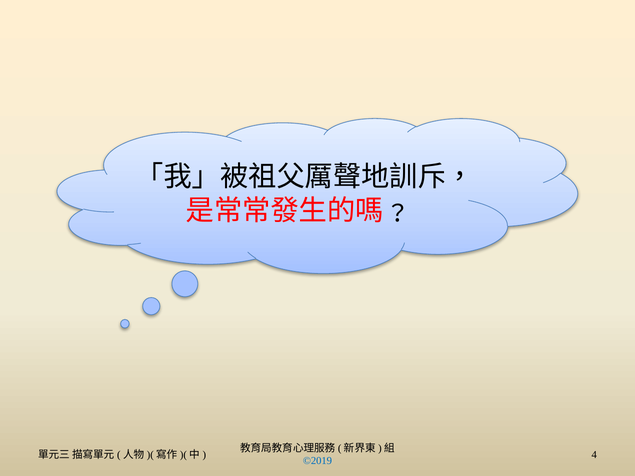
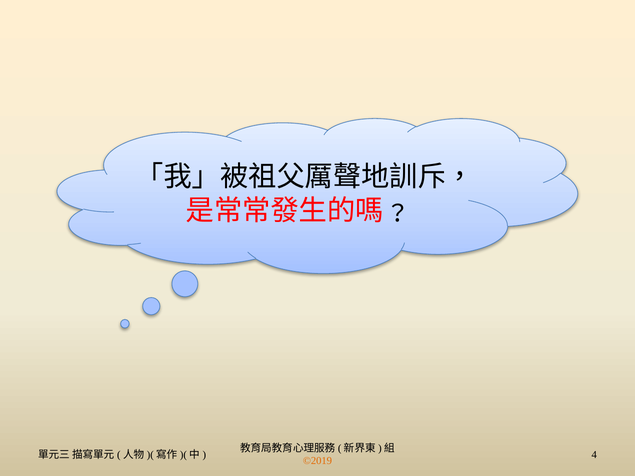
©2019 colour: blue -> orange
